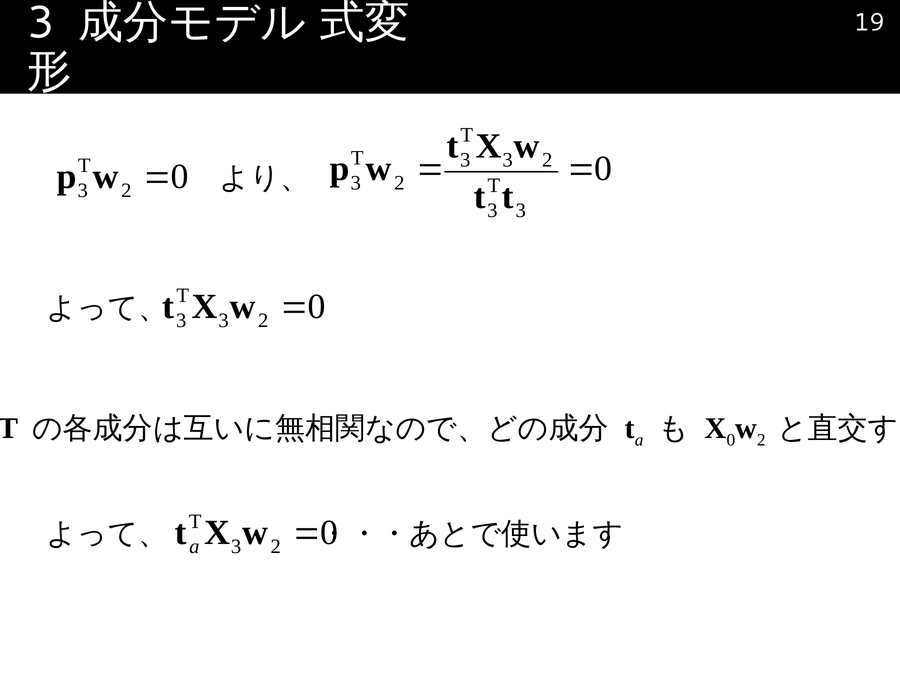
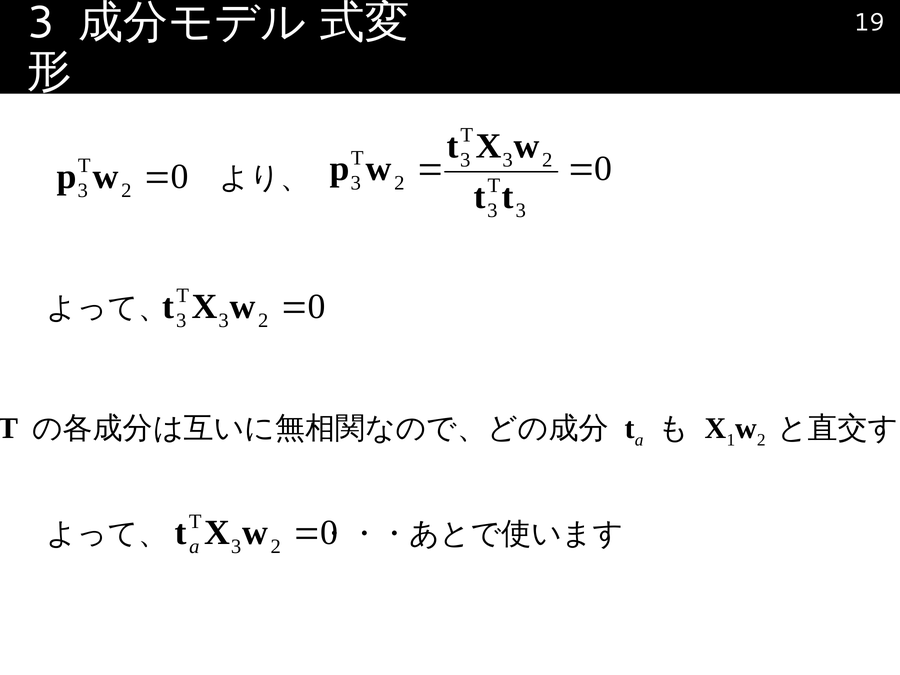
0 at (731, 440): 0 -> 1
